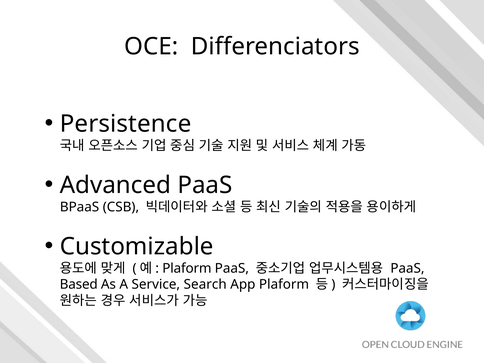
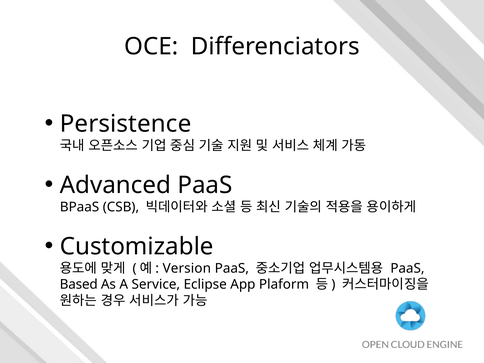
Plaform at (187, 268): Plaform -> Version
Search: Search -> Eclipse
